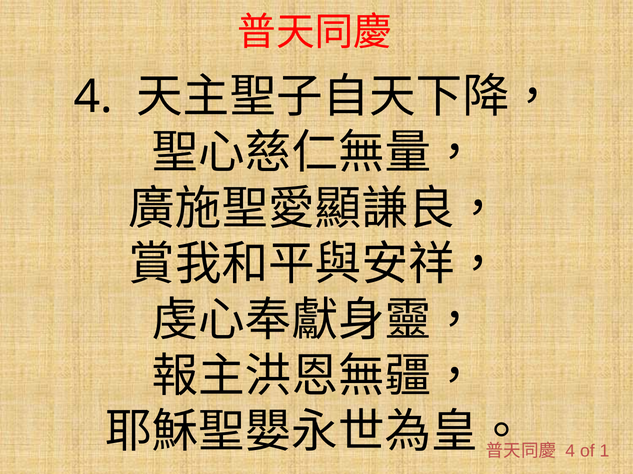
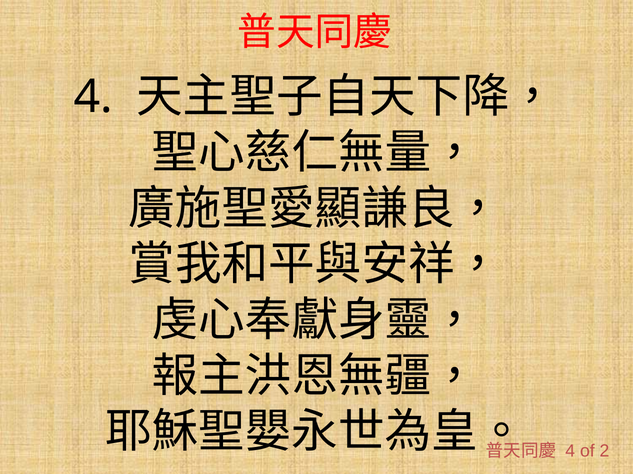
1: 1 -> 2
